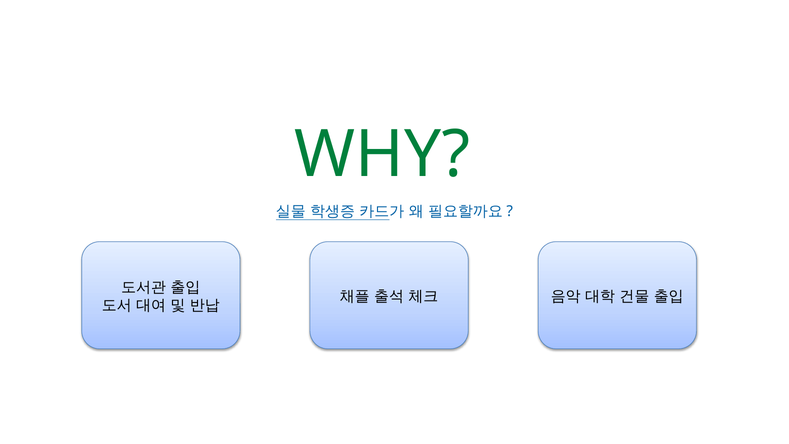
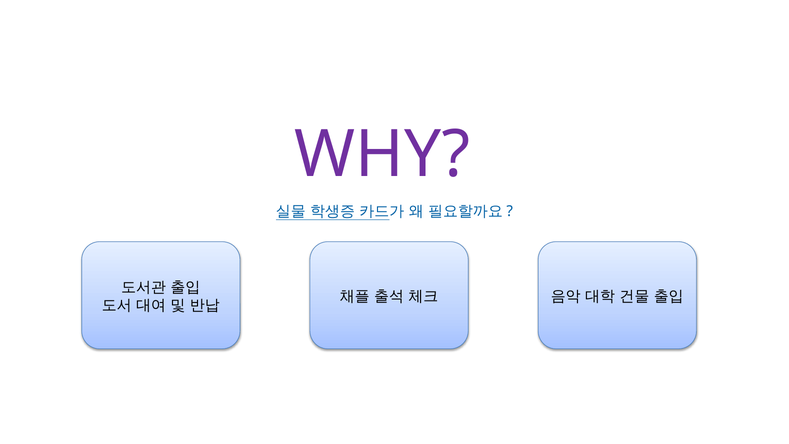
WHY colour: green -> purple
